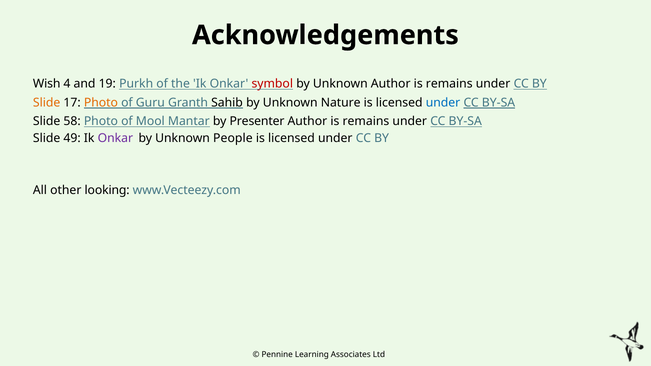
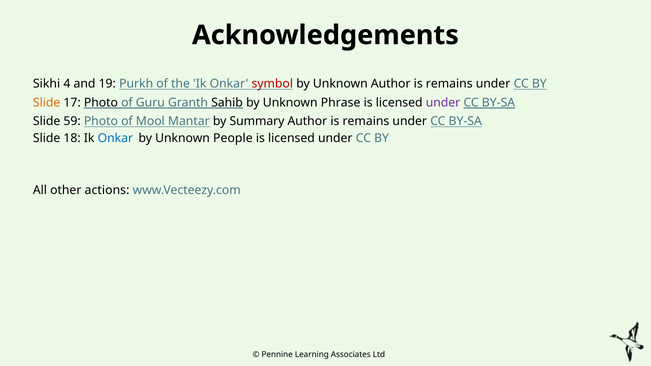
Wish: Wish -> Sikhi
Photo at (101, 103) colour: orange -> black
Nature: Nature -> Phrase
under at (443, 103) colour: blue -> purple
58: 58 -> 59
Presenter: Presenter -> Summary
49: 49 -> 18
Onkar at (115, 138) colour: purple -> blue
looking: looking -> actions
